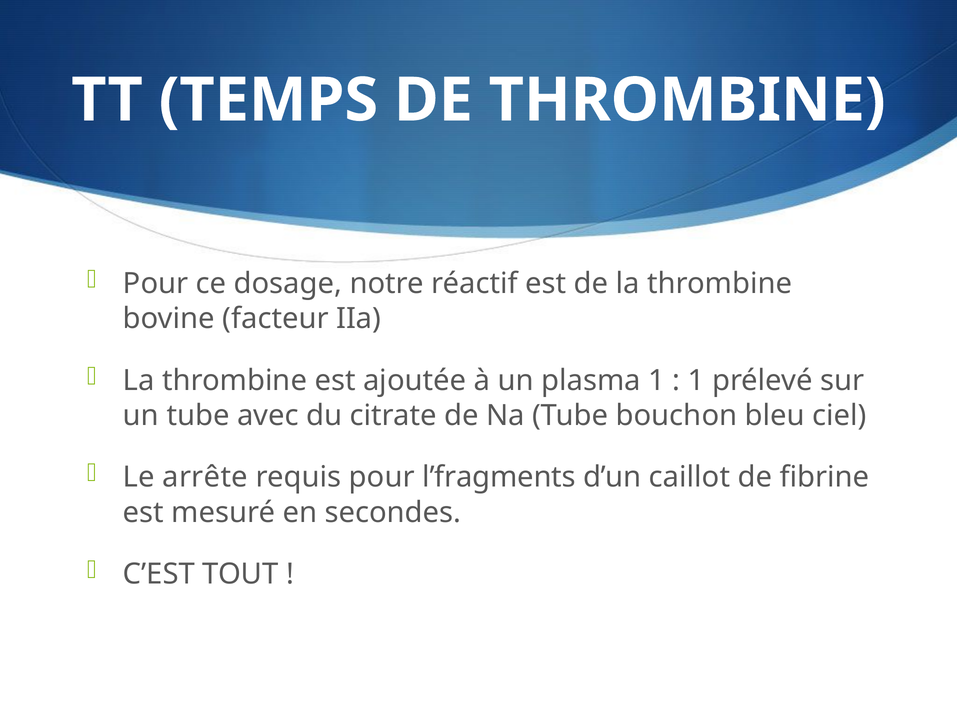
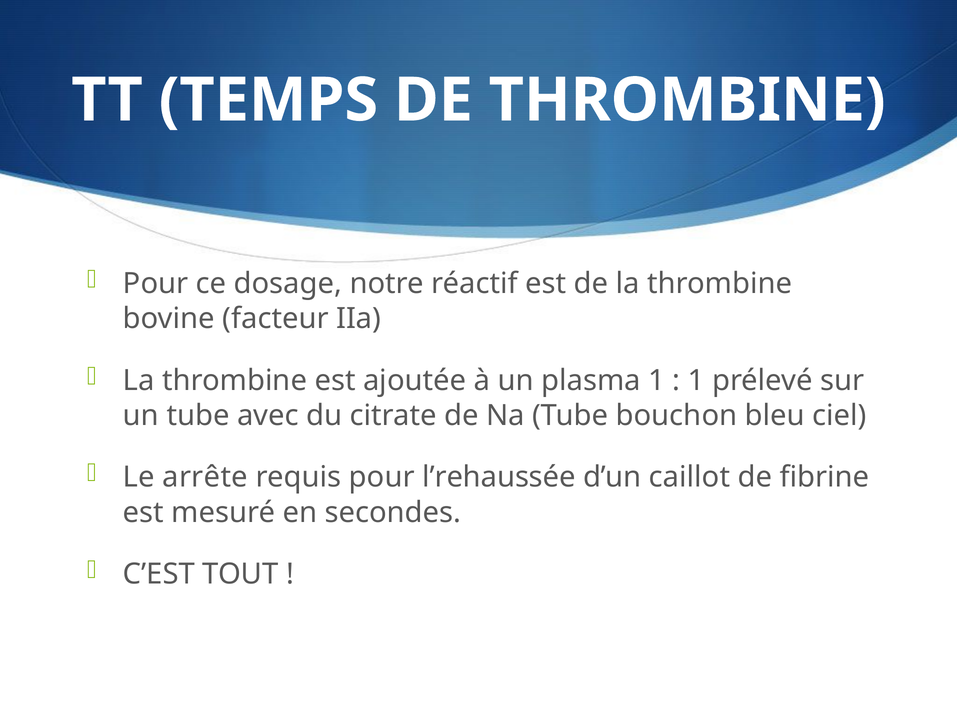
l’fragments: l’fragments -> l’rehaussée
